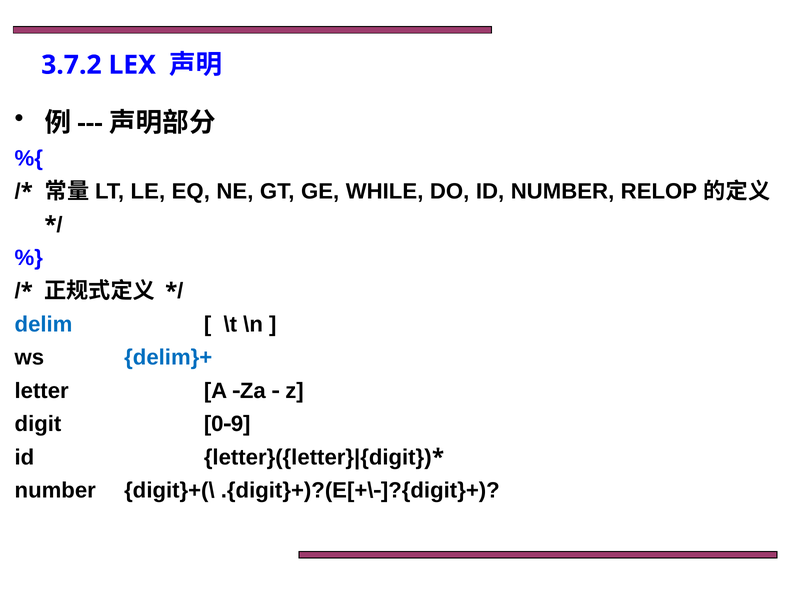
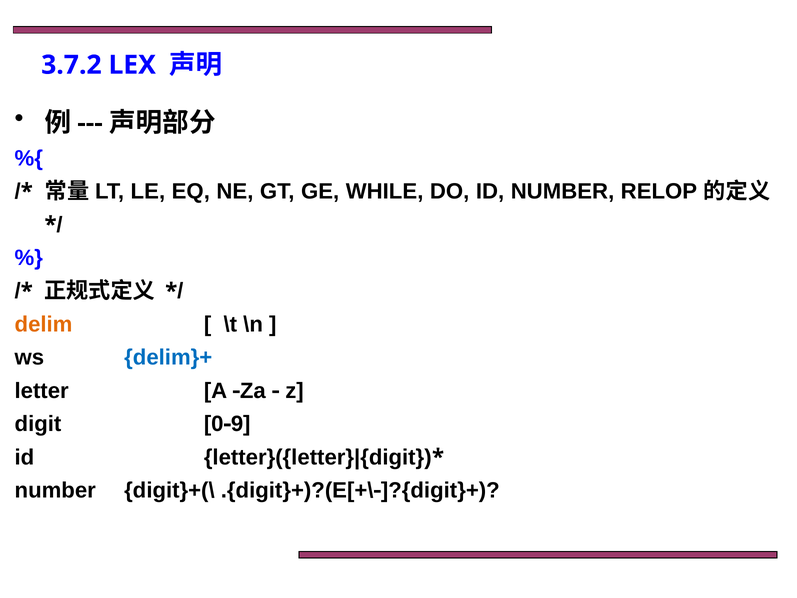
delim colour: blue -> orange
